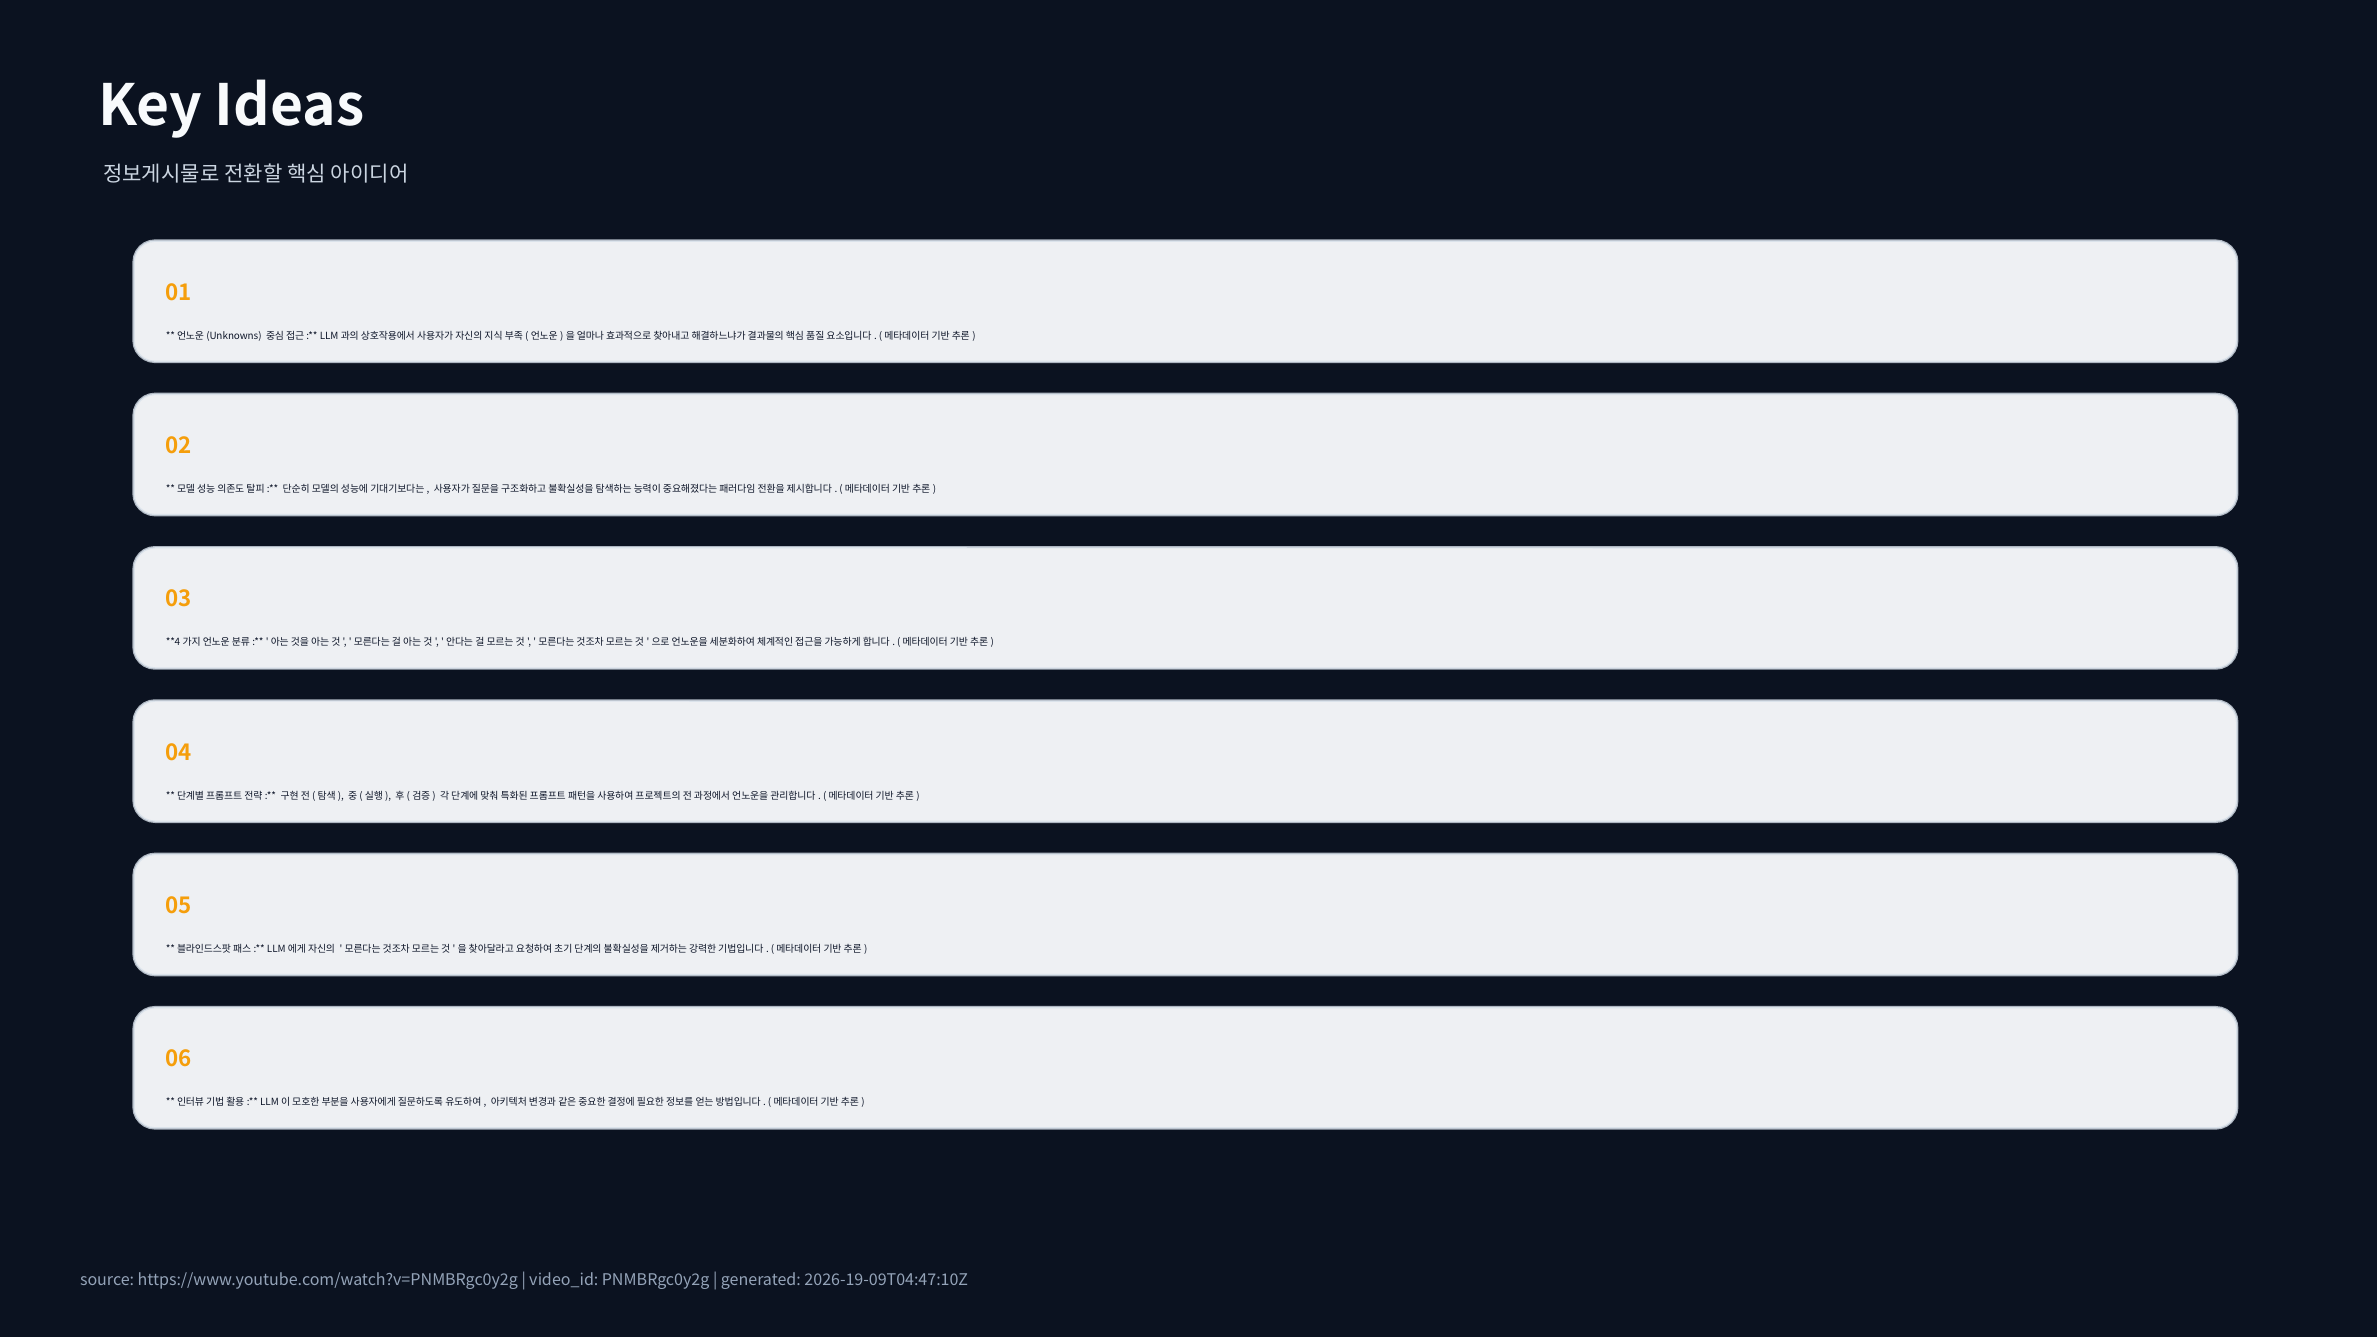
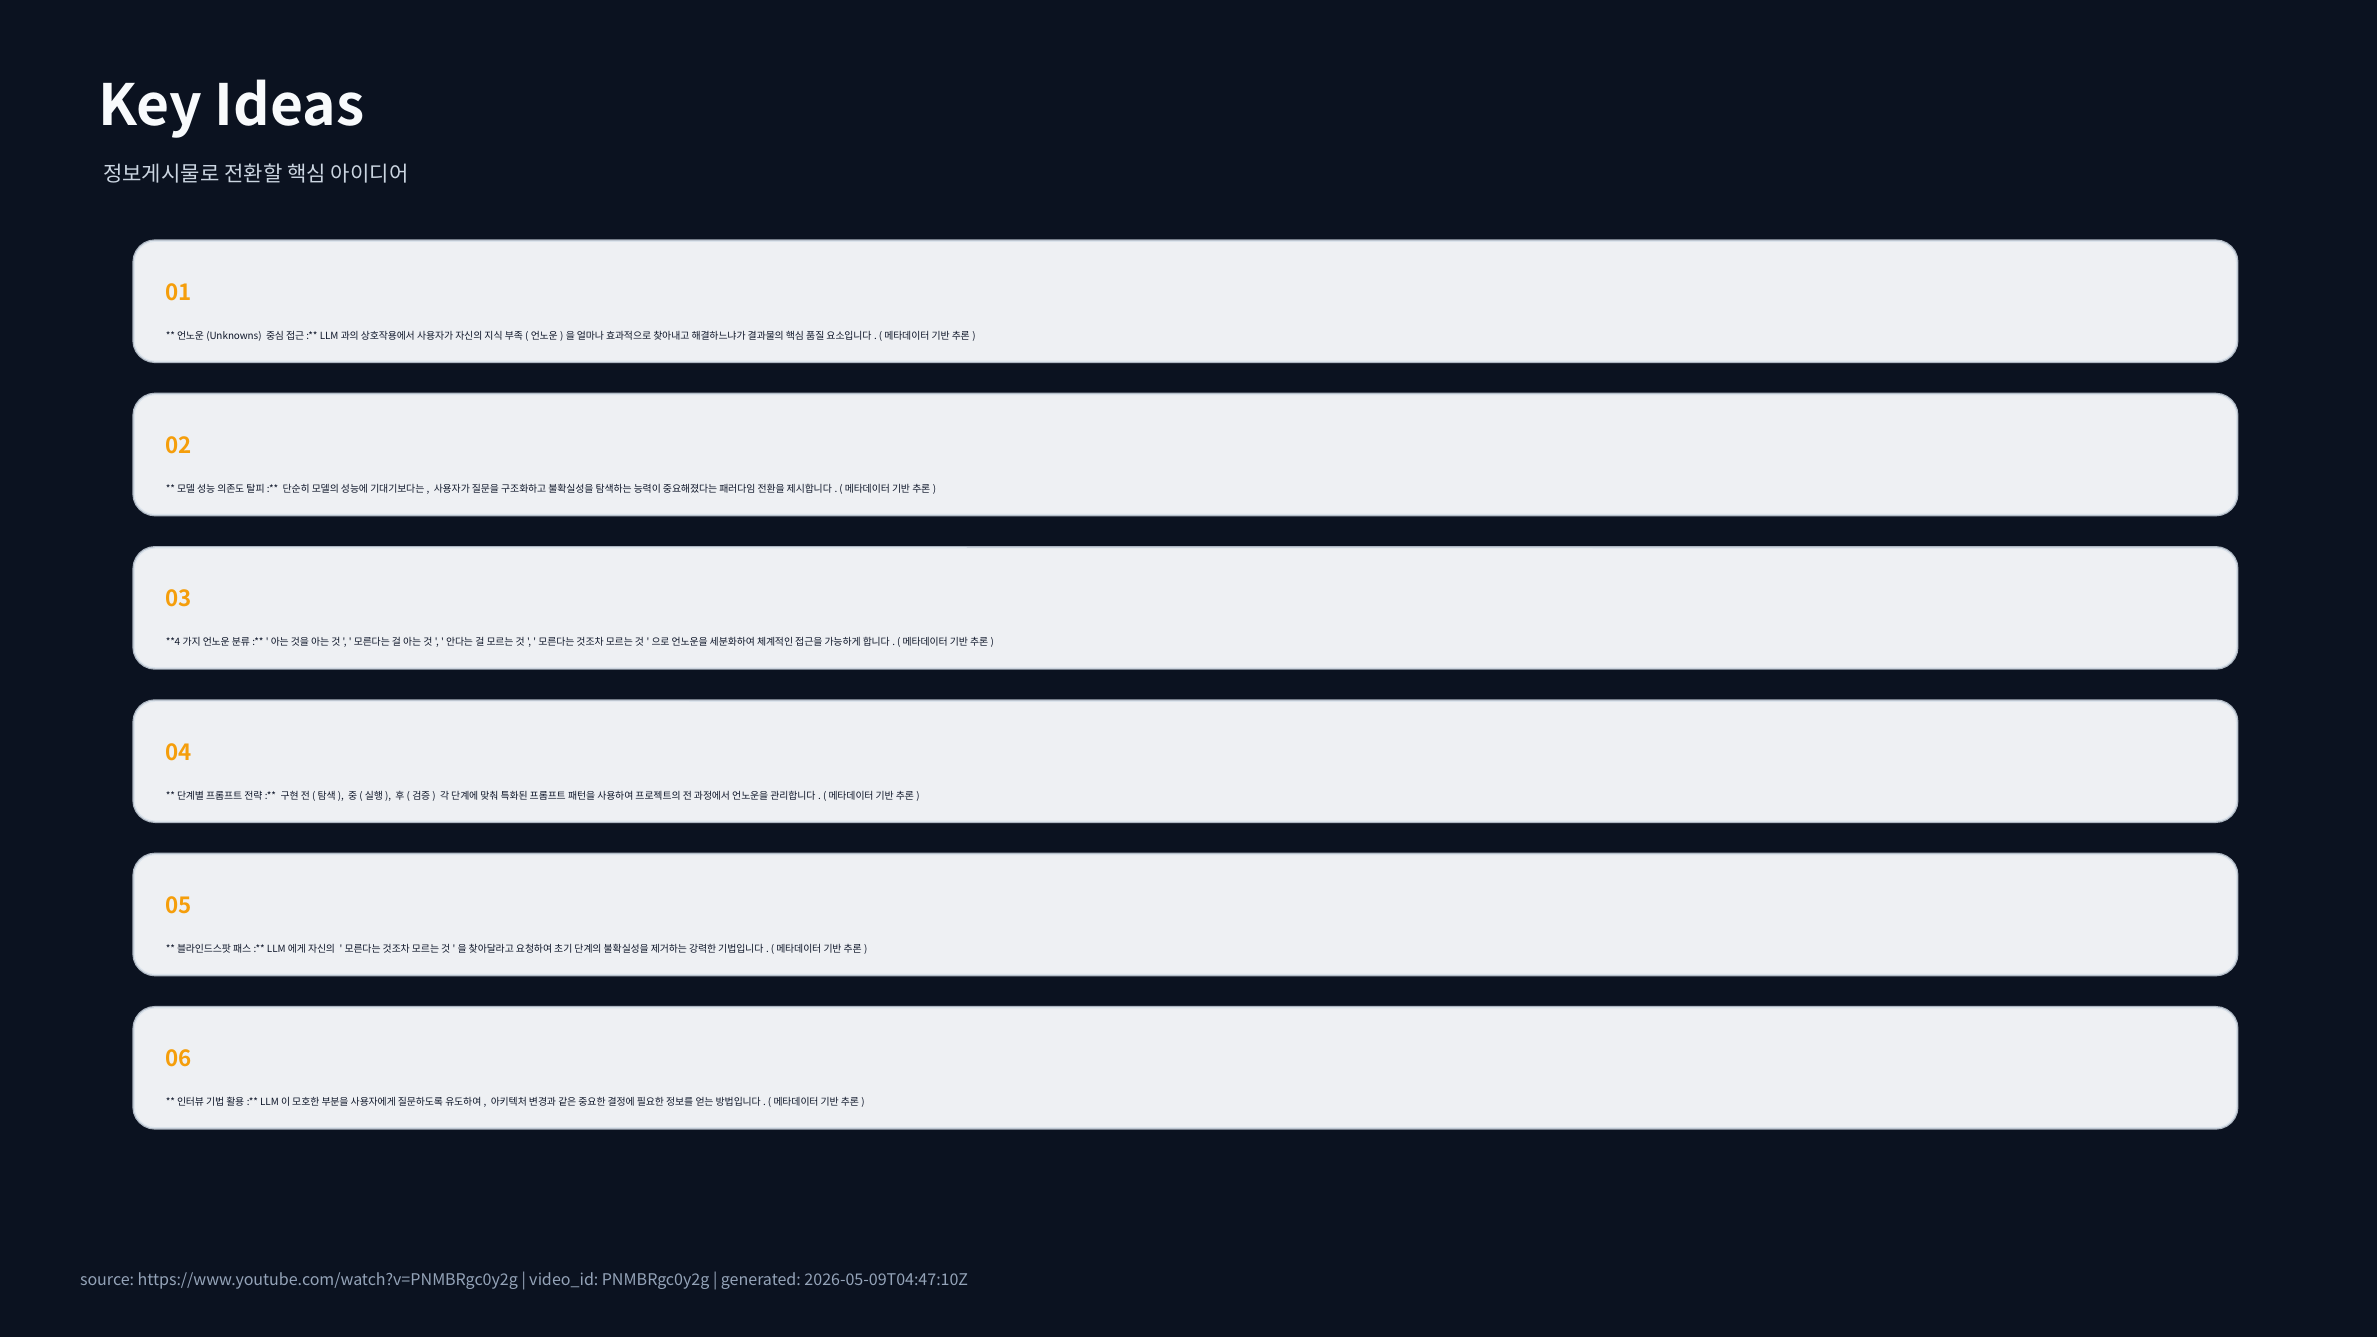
2026-19-09T04:47:10Z: 2026-19-09T04:47:10Z -> 2026-05-09T04:47:10Z
